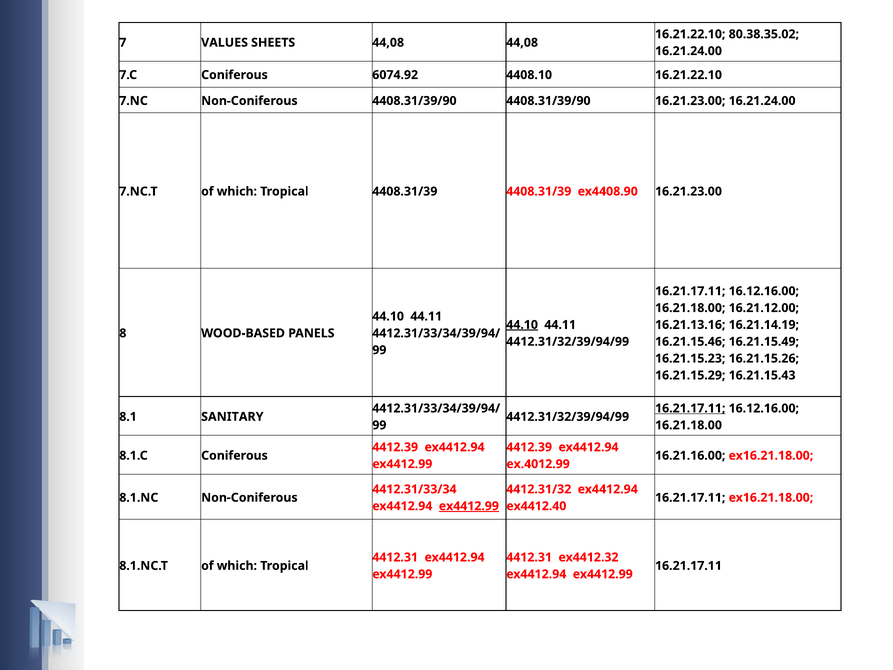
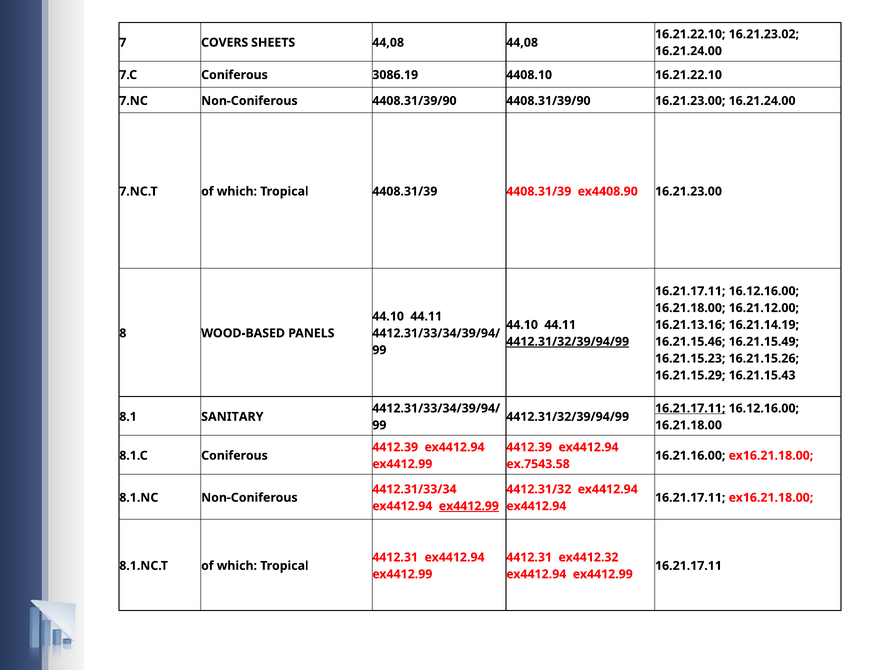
80.38.35.02: 80.38.35.02 -> 16.21.23.02
VALUES: VALUES -> COVERS
6074.92: 6074.92 -> 3086.19
44.10 at (522, 325) underline: present -> none
4412.31/32/39/94/99 at (568, 342) underline: none -> present
ex.4012.99: ex.4012.99 -> ex.7543.58
ex4412.40 at (536, 506): ex4412.40 -> ex4412.94
